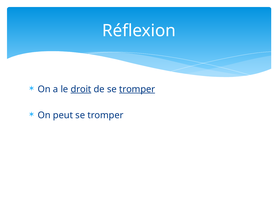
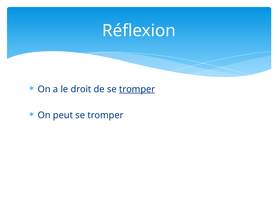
droit underline: present -> none
